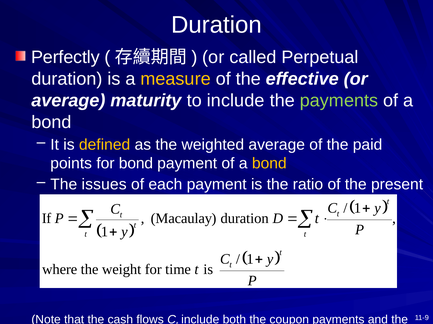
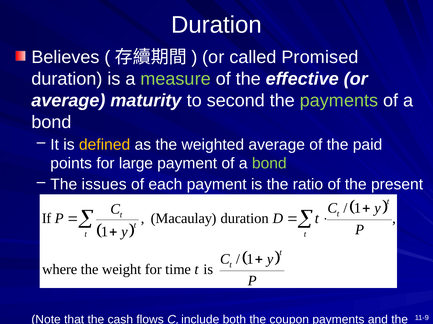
Perfectly: Perfectly -> Believes
Perpetual: Perpetual -> Promised
measure colour: yellow -> light green
to include: include -> second
for bond: bond -> large
bond at (269, 164) colour: yellow -> light green
